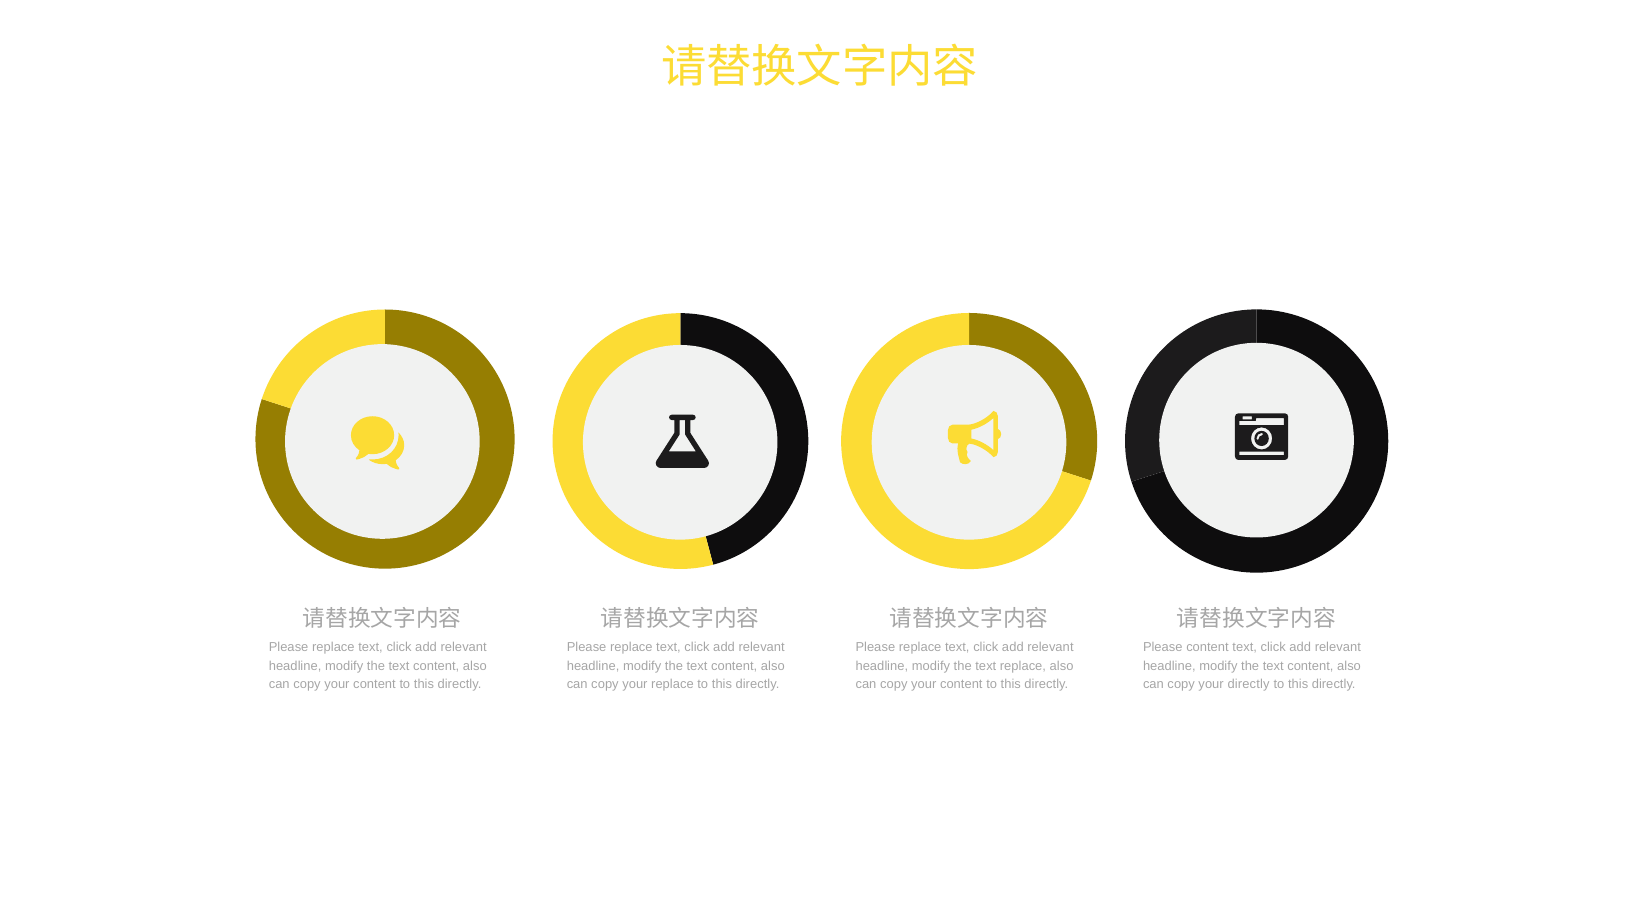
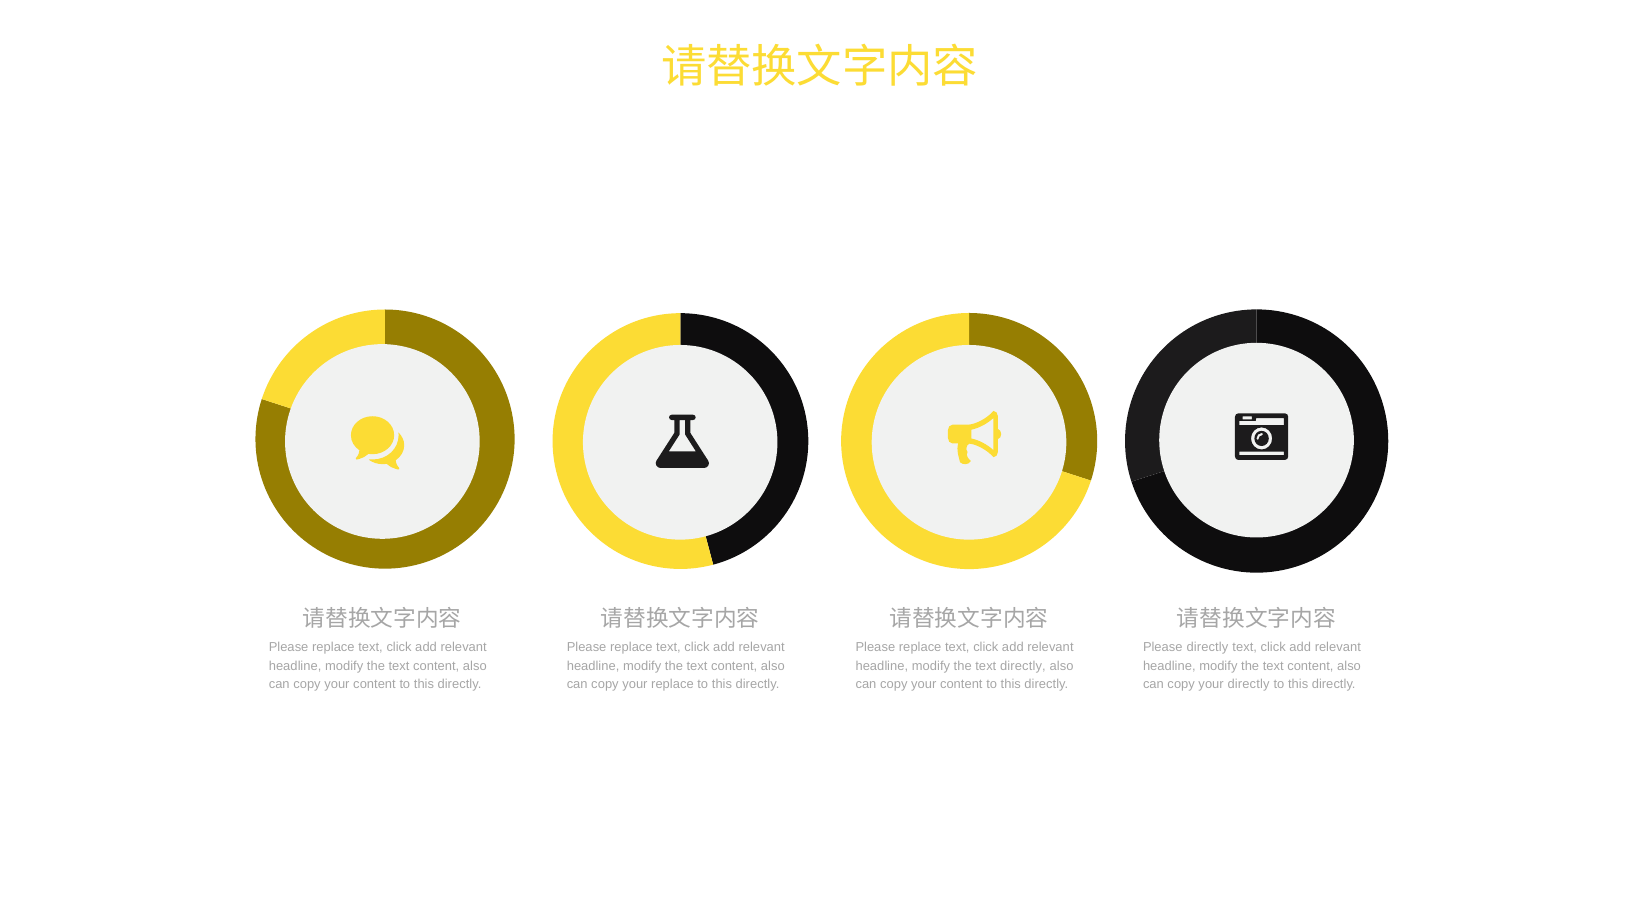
Please content: content -> directly
text replace: replace -> directly
